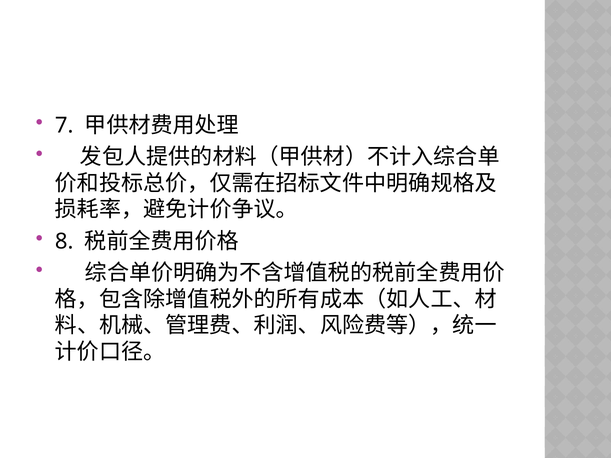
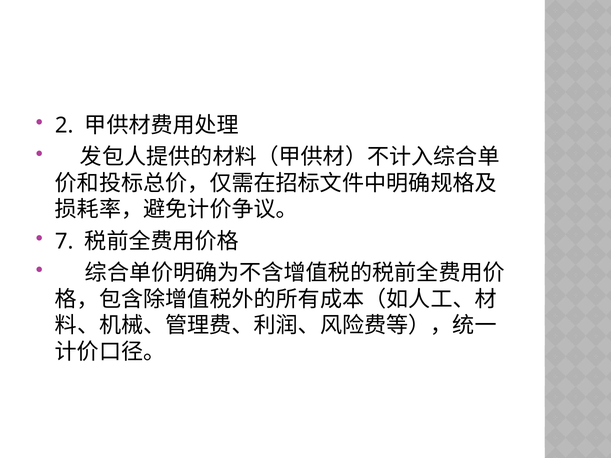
7: 7 -> 2
8: 8 -> 7
